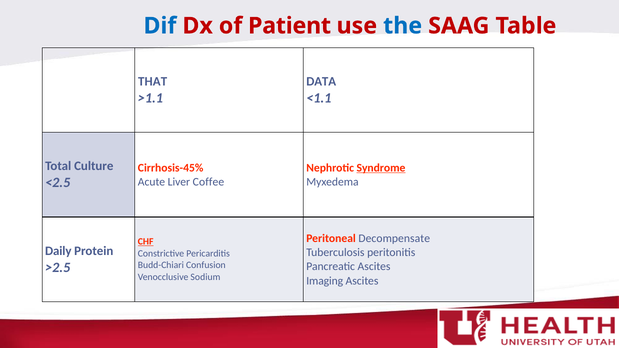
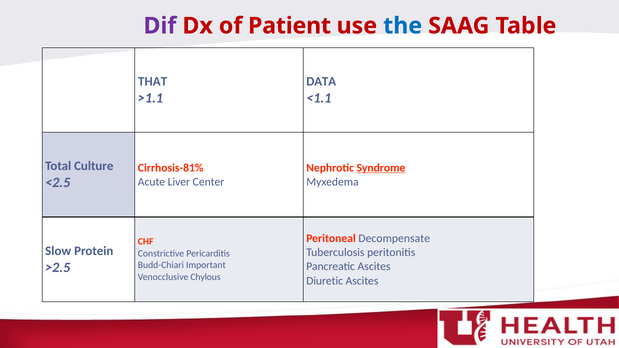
Dif colour: blue -> purple
Cirrhosis-45%: Cirrhosis-45% -> Cirrhosis-81%
Coffee: Coffee -> Center
CHF underline: present -> none
Daily: Daily -> Slow
Confusion: Confusion -> Important
Sodium: Sodium -> Chylous
Imaging: Imaging -> Diuretic
